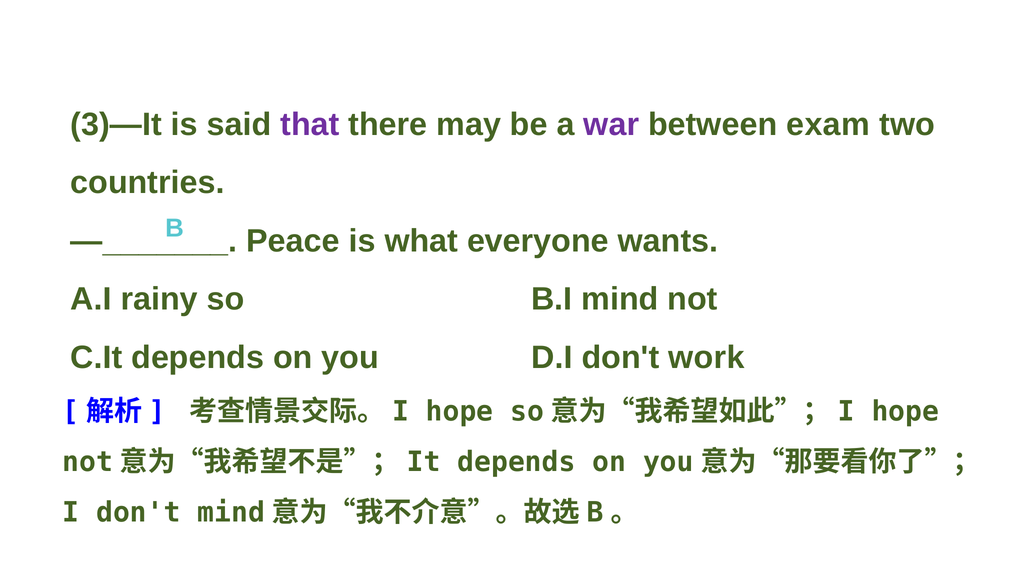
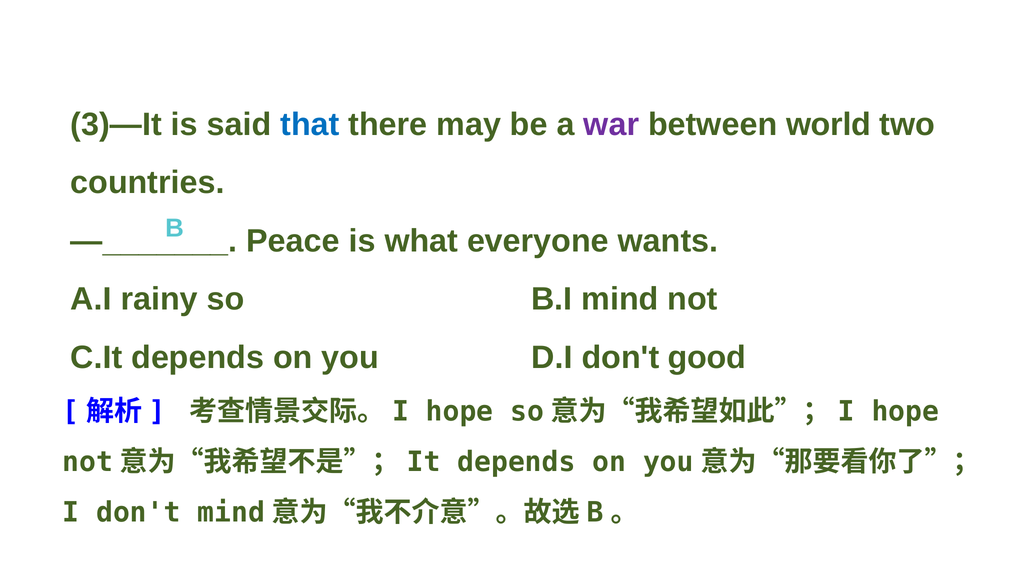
that colour: purple -> blue
exam: exam -> world
work: work -> good
